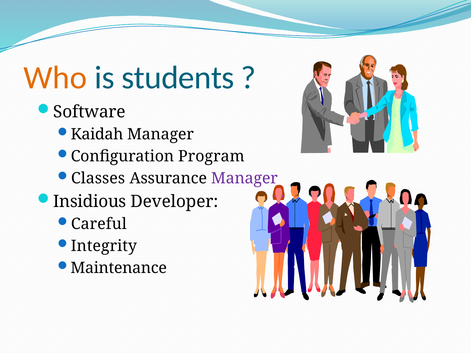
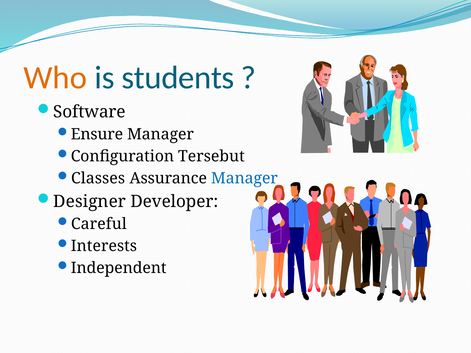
Kaidah: Kaidah -> Ensure
Program: Program -> Tersebut
Manager at (244, 178) colour: purple -> blue
Insidious: Insidious -> Designer
Integrity: Integrity -> Interests
Maintenance: Maintenance -> Independent
